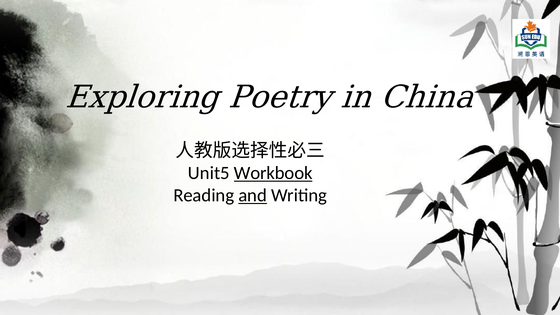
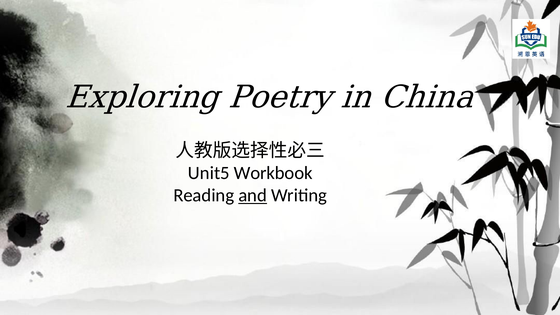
Workbook underline: present -> none
